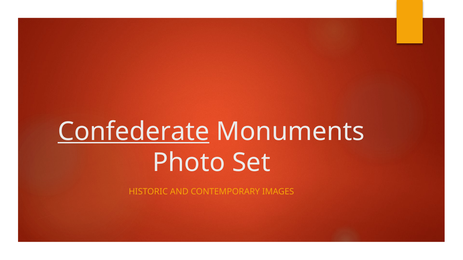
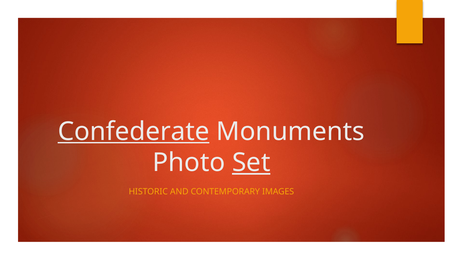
Set underline: none -> present
